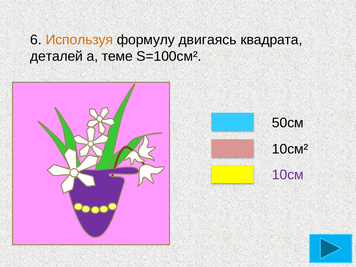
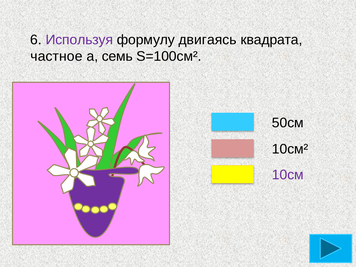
Используя colour: orange -> purple
деталей: деталей -> частное
теме: теме -> семь
